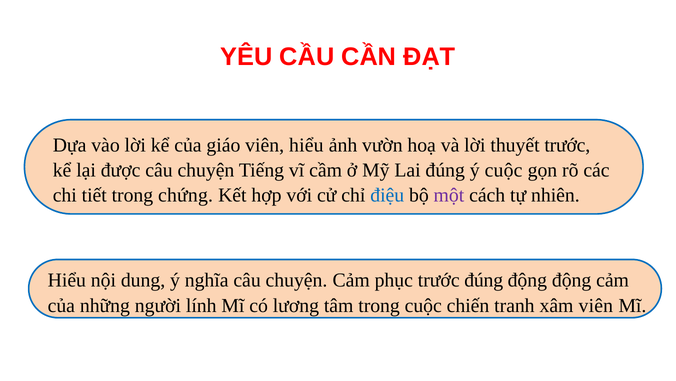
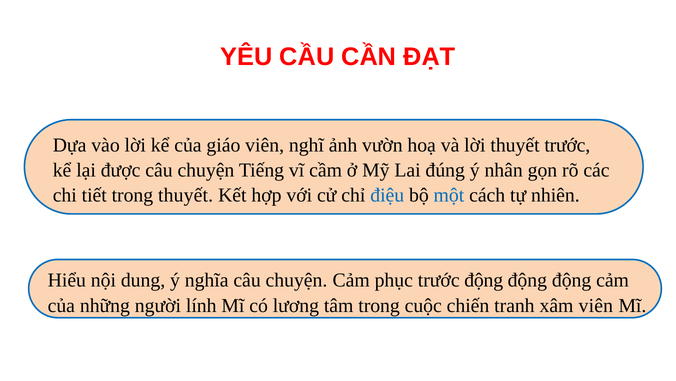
viên hiểu: hiểu -> nghĩ
ý cuộc: cuộc -> nhân
trong chứng: chứng -> thuyết
một colour: purple -> blue
trước đúng: đúng -> động
